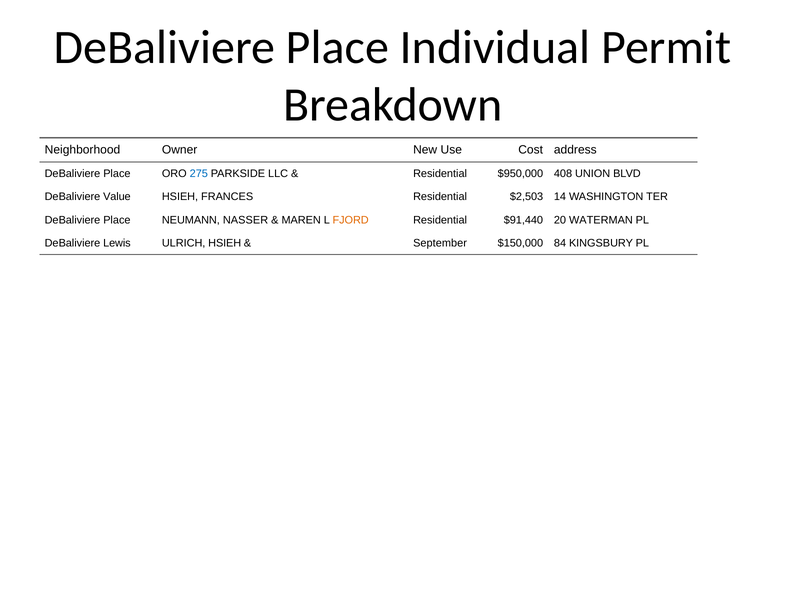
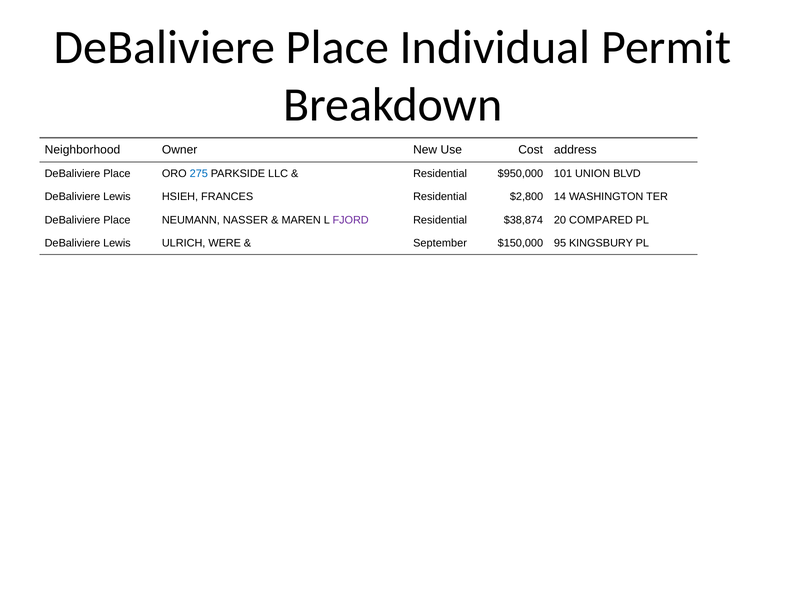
408: 408 -> 101
Value at (117, 197): Value -> Lewis
$2,503: $2,503 -> $2,800
FJORD colour: orange -> purple
$91,440: $91,440 -> $38,874
WATERMAN: WATERMAN -> COMPARED
ULRICH HSIEH: HSIEH -> WERE
84: 84 -> 95
